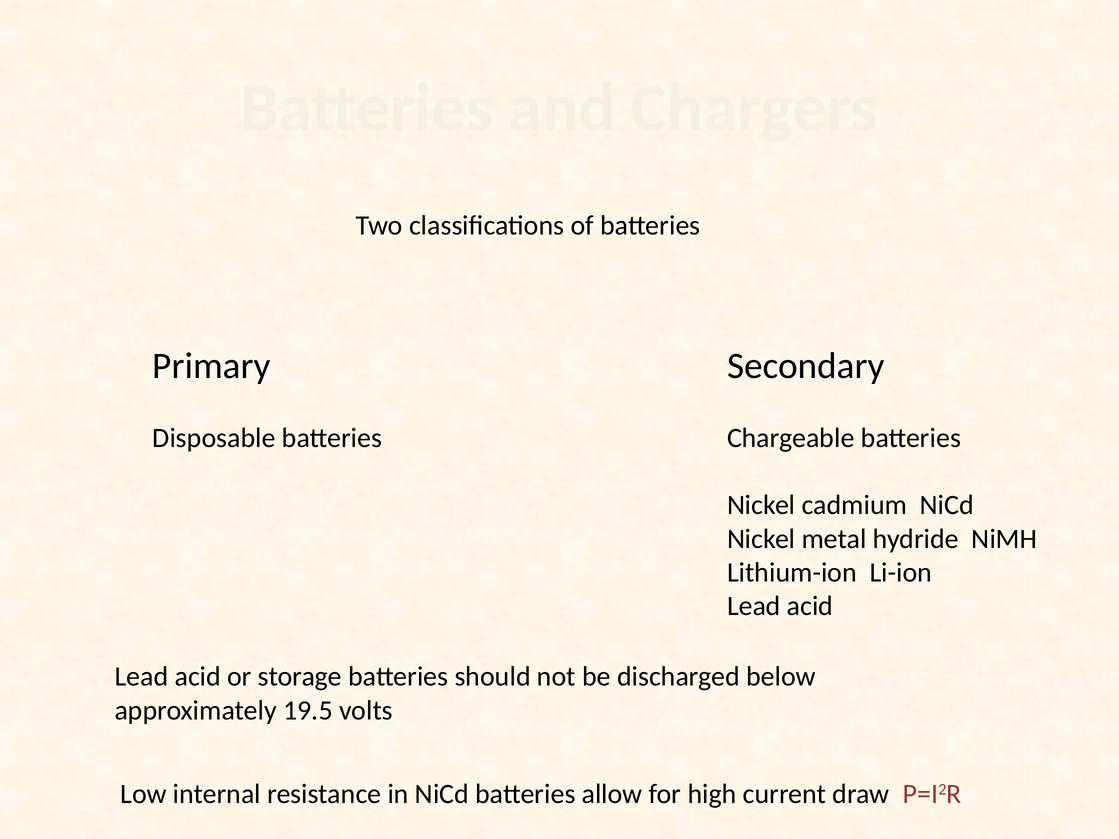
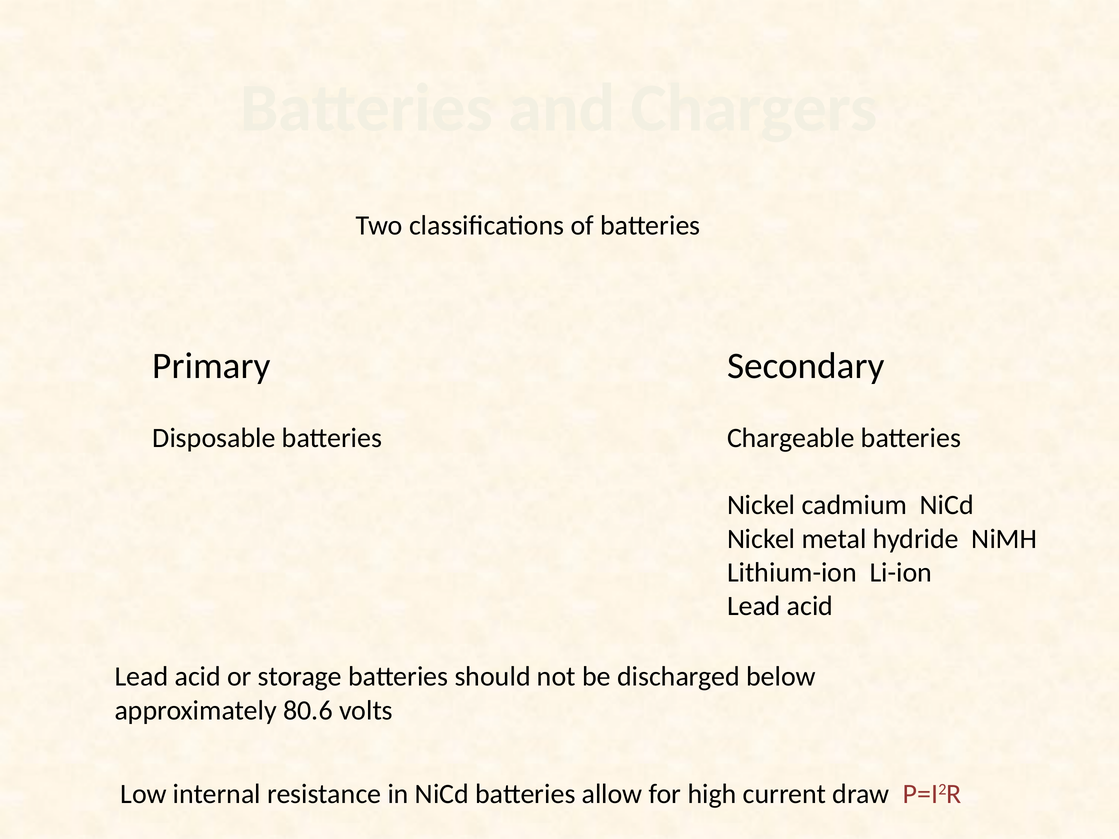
19.5: 19.5 -> 80.6
